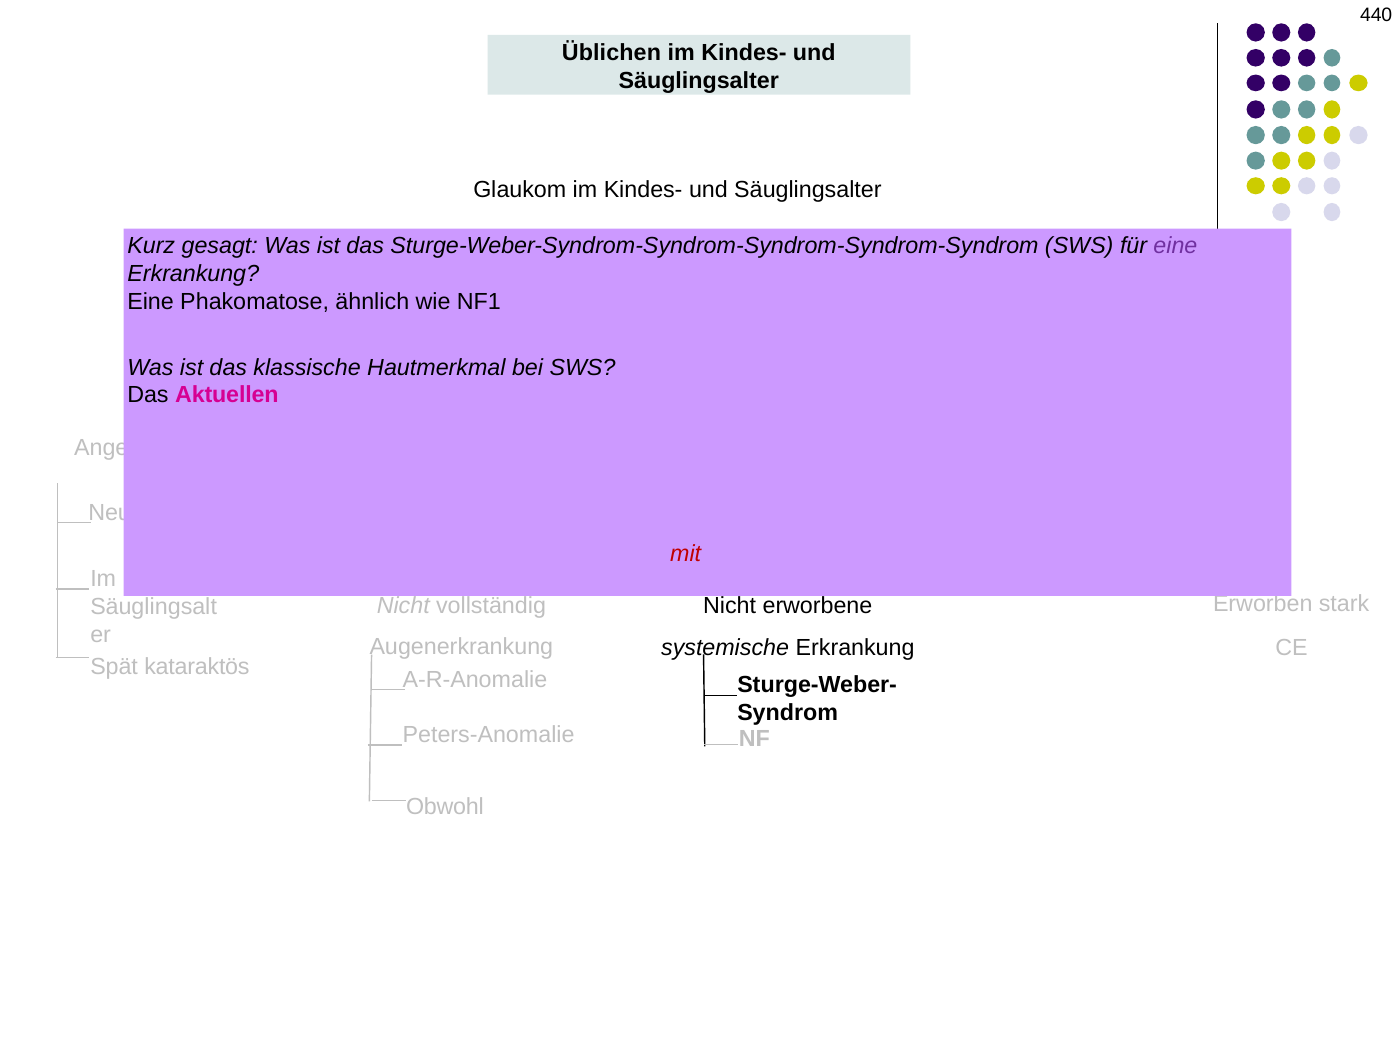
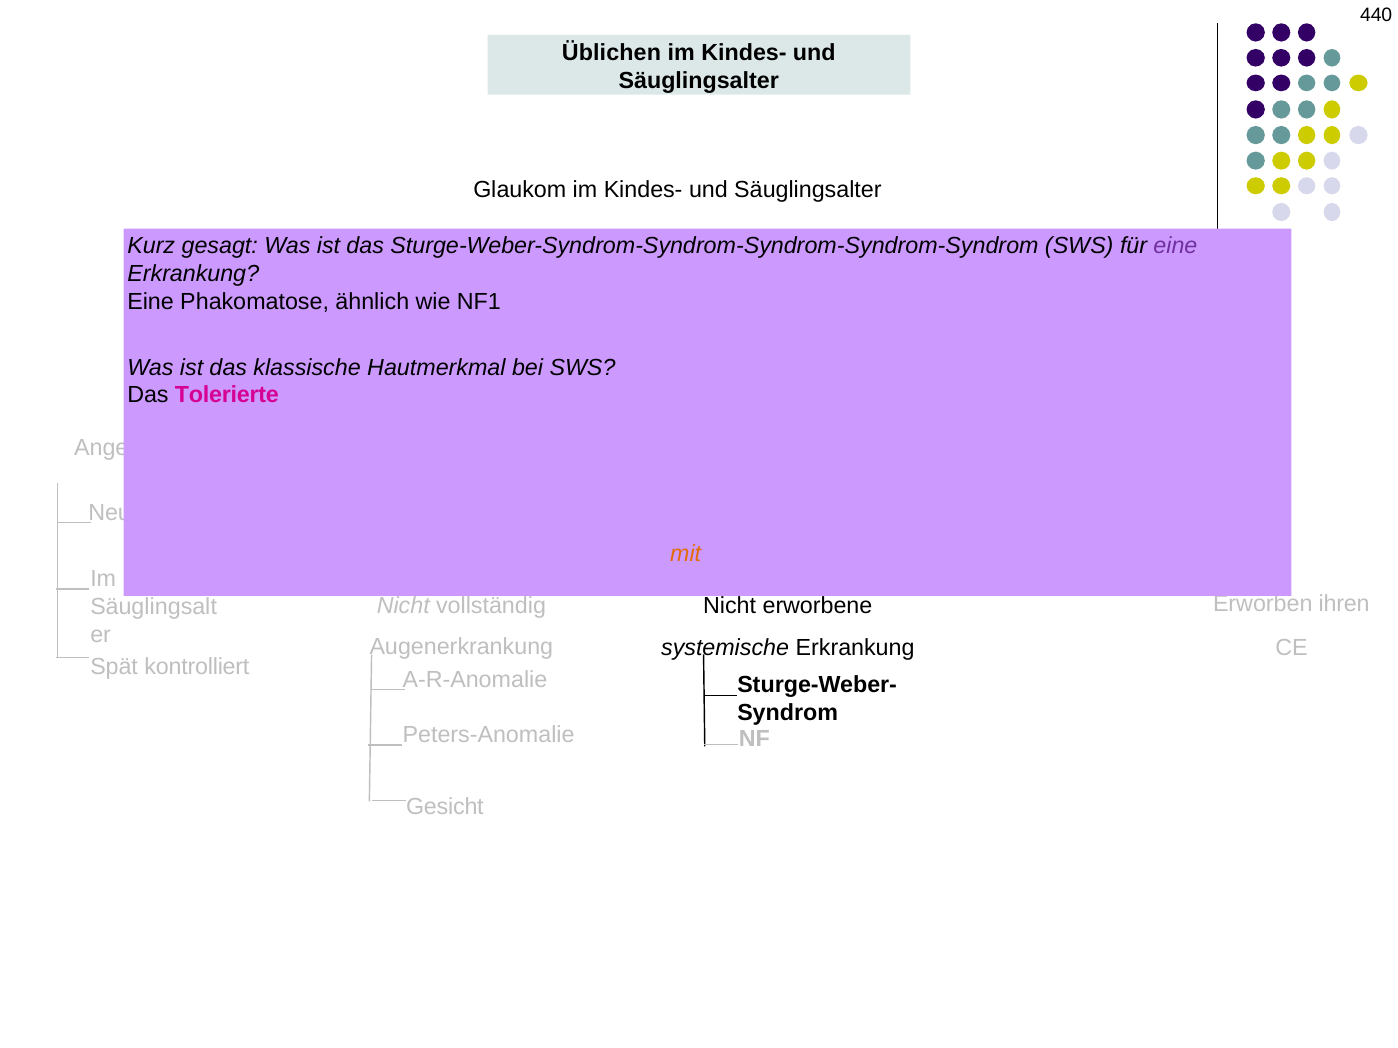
Aktuellen: Aktuellen -> Tolerierte
mit colour: red -> orange
stark: stark -> ihren
kataraktös: kataraktös -> kontrolliert
Obwohl: Obwohl -> Gesicht
